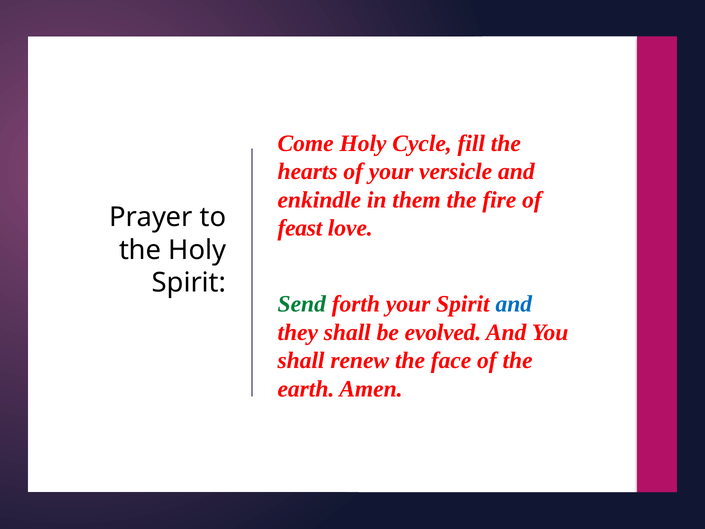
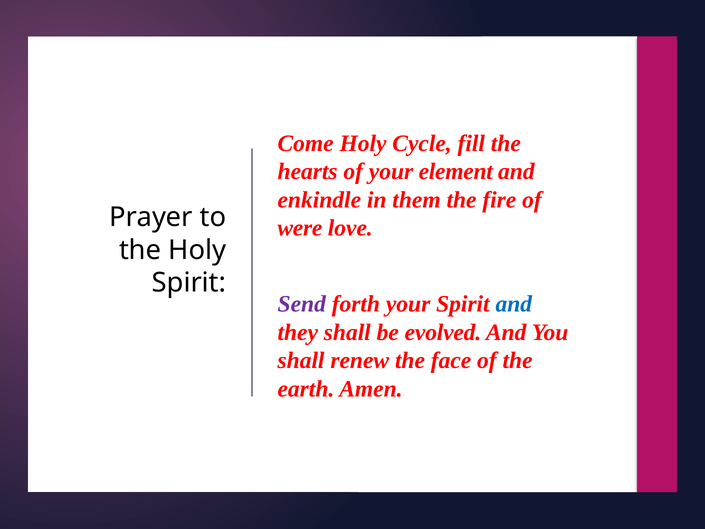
versicle: versicle -> element
feast: feast -> were
Send colour: green -> purple
